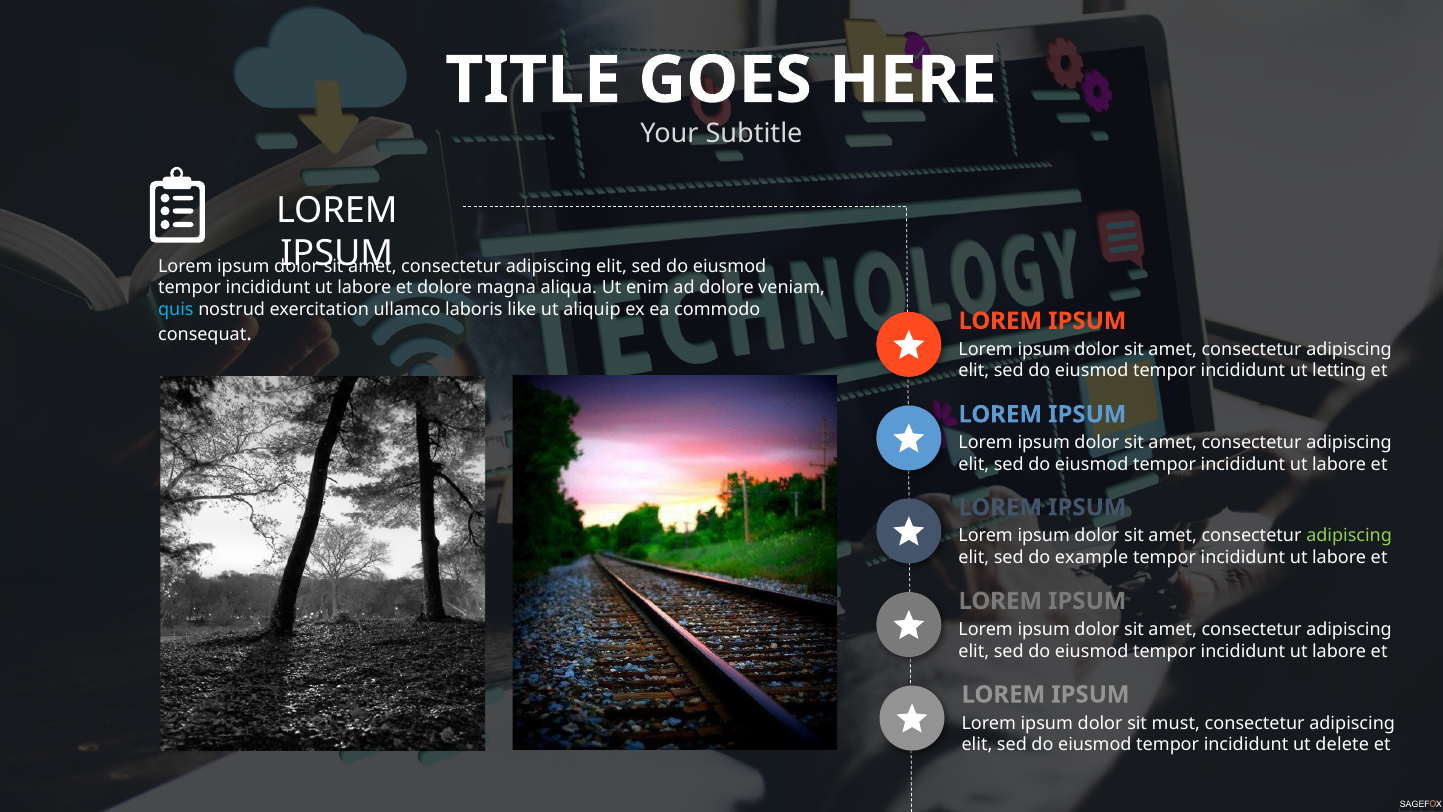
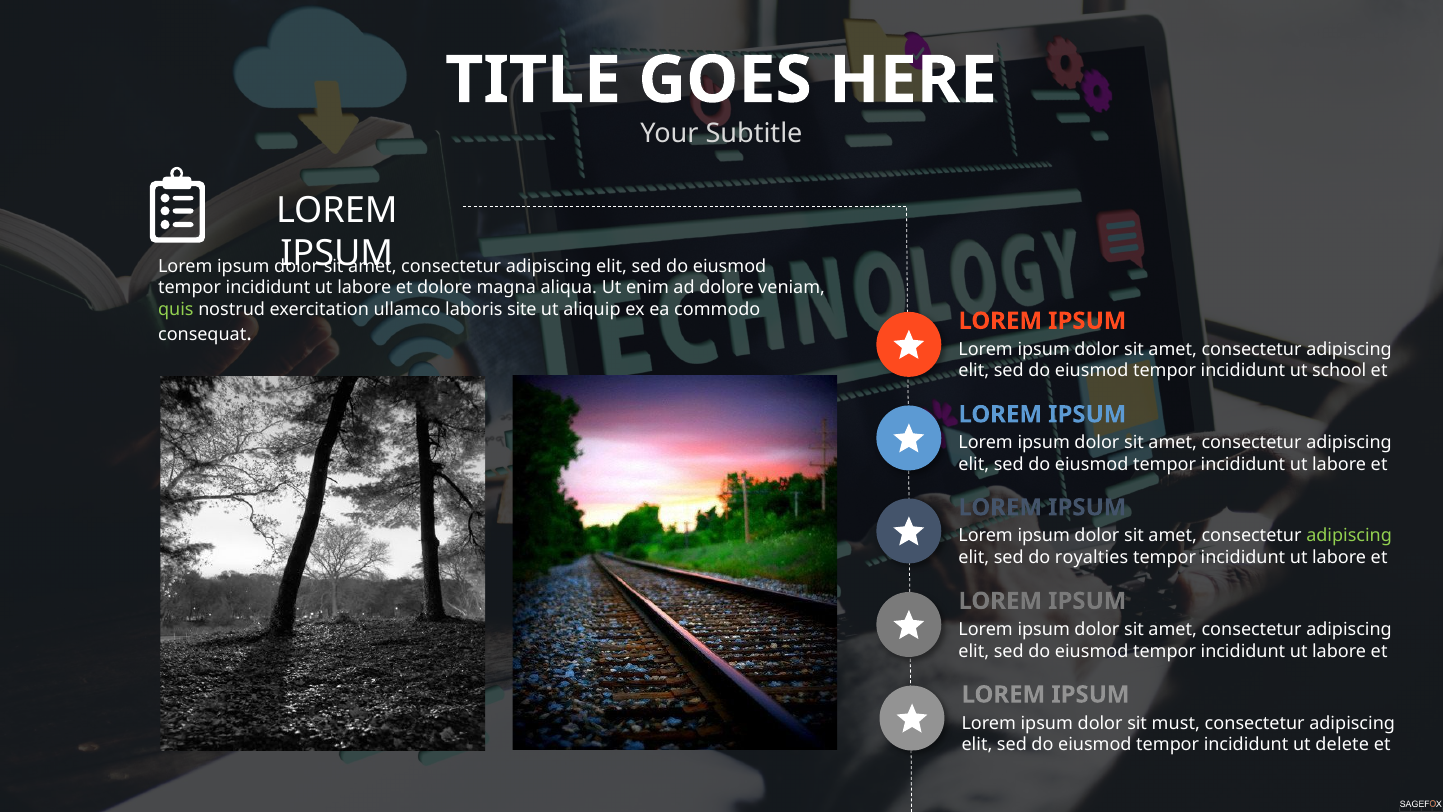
quis colour: light blue -> light green
like: like -> site
letting: letting -> school
example: example -> royalties
